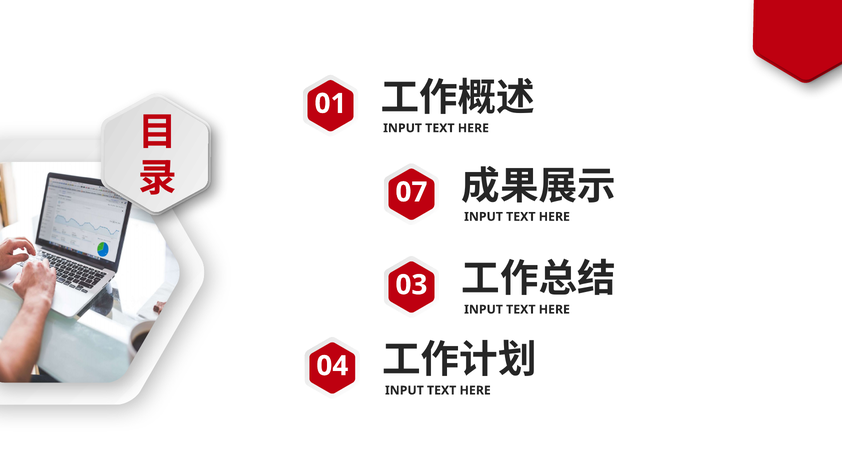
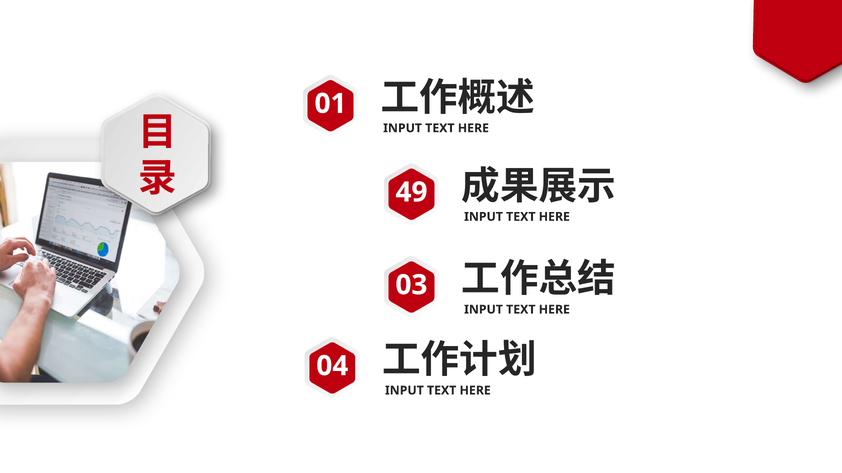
07: 07 -> 49
